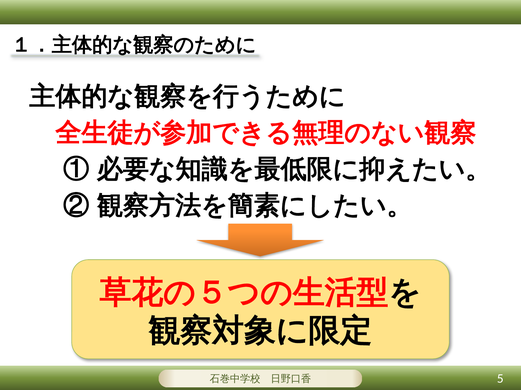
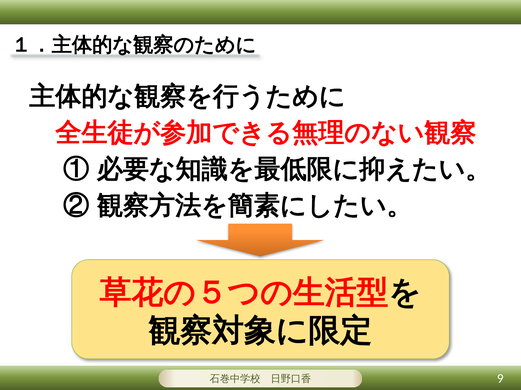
5: 5 -> 9
